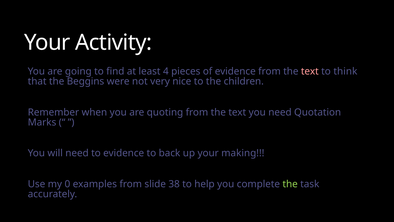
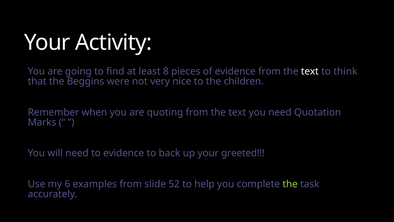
4: 4 -> 8
text at (310, 71) colour: pink -> white
making: making -> greeted
0: 0 -> 6
38: 38 -> 52
